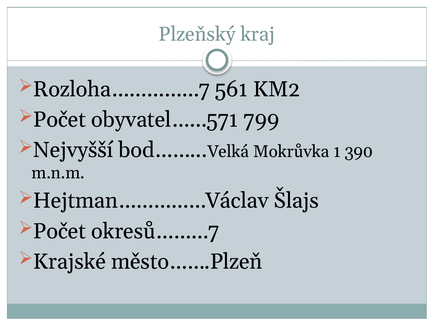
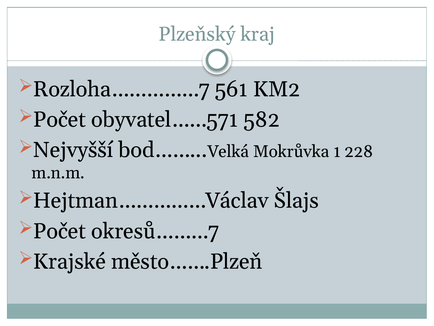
799: 799 -> 582
390: 390 -> 228
